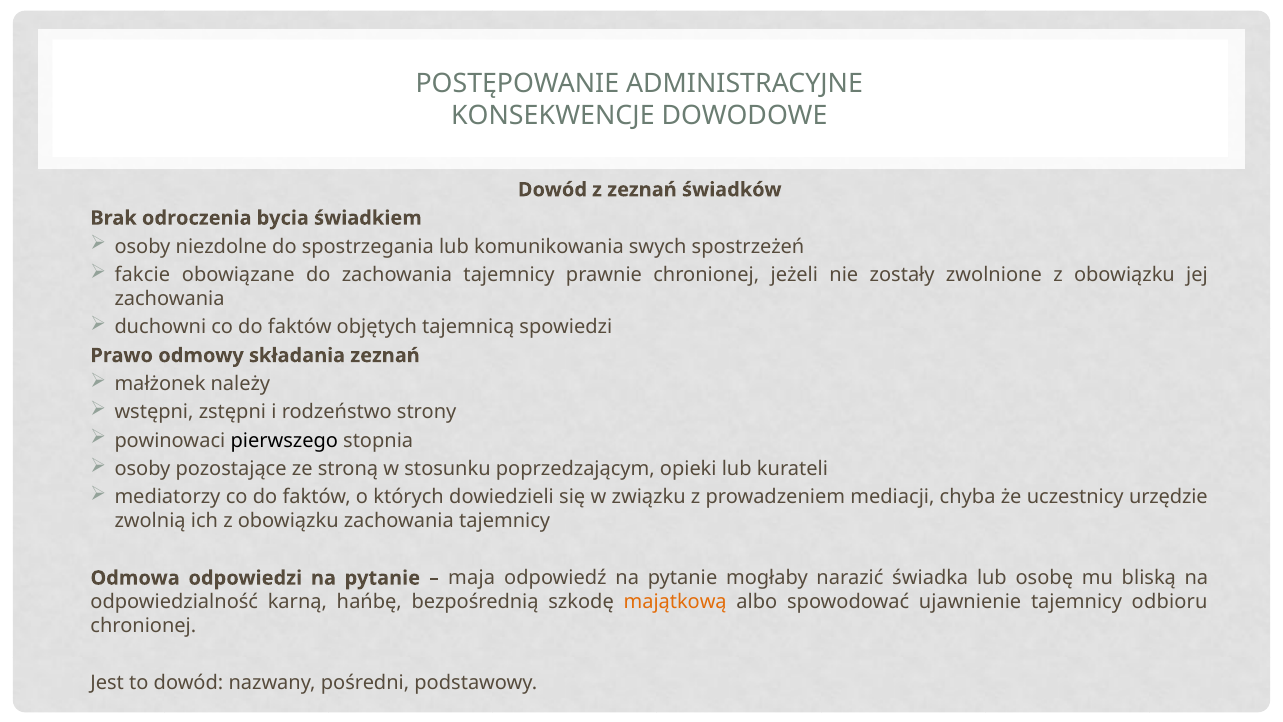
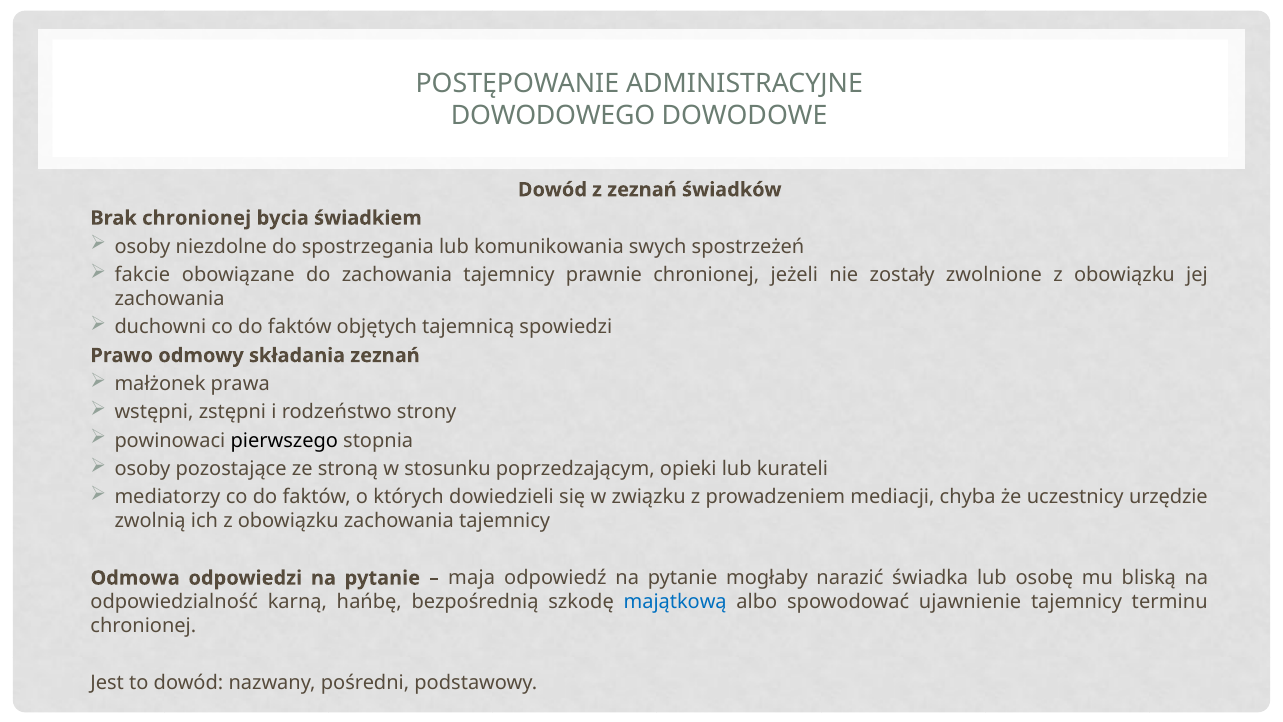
KONSEKWENCJE: KONSEKWENCJE -> DOWODOWEGO
Brak odroczenia: odroczenia -> chronionej
należy: należy -> prawa
majątkową colour: orange -> blue
odbioru: odbioru -> terminu
